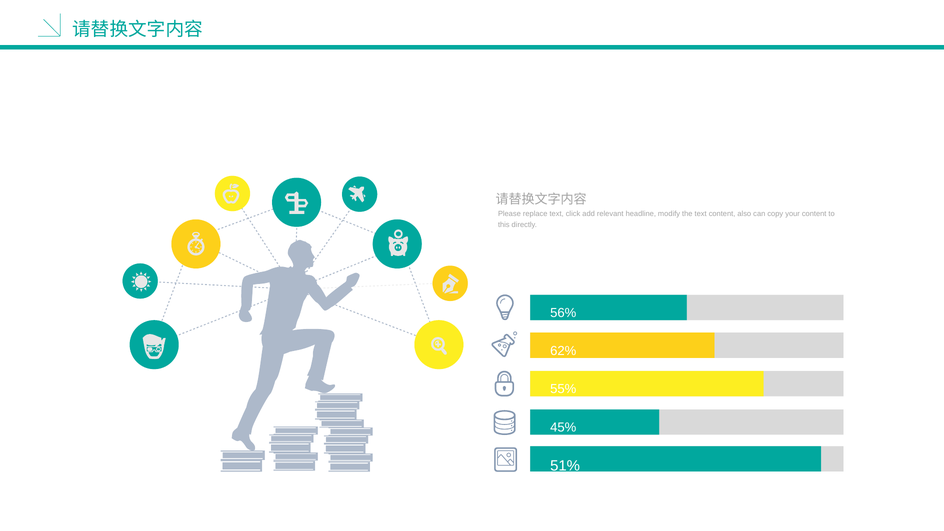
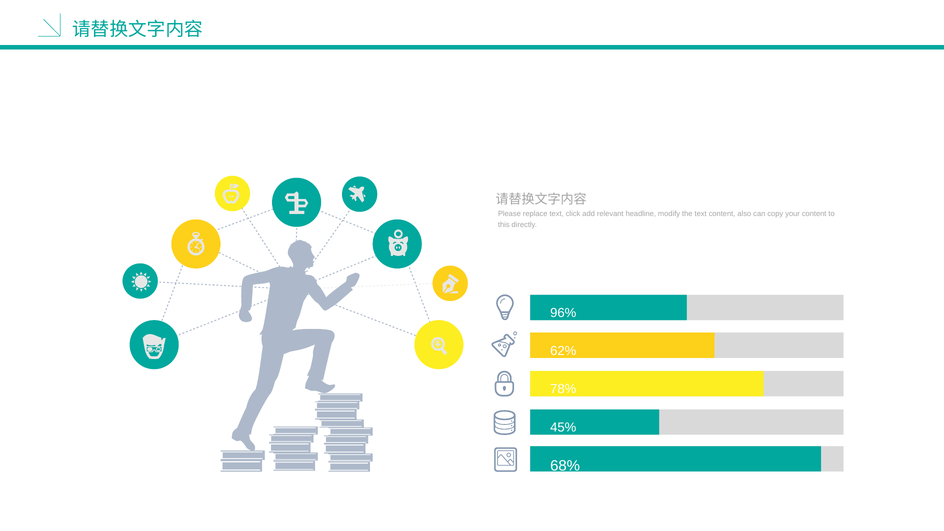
56%: 56% -> 96%
55%: 55% -> 78%
51%: 51% -> 68%
